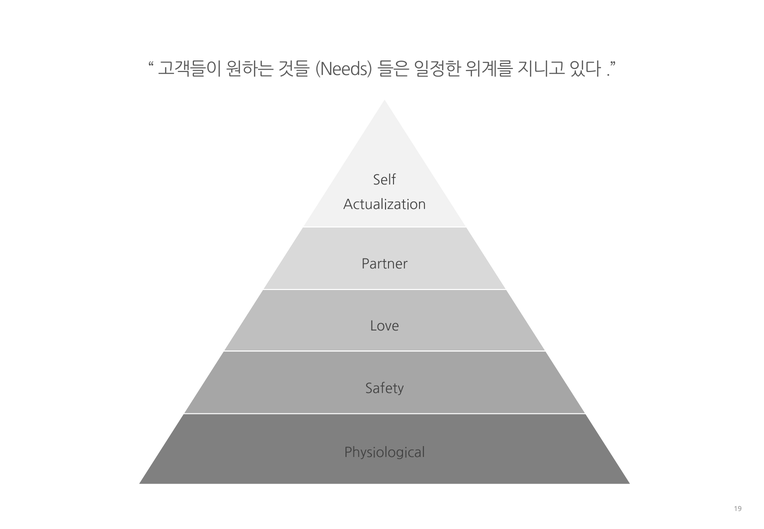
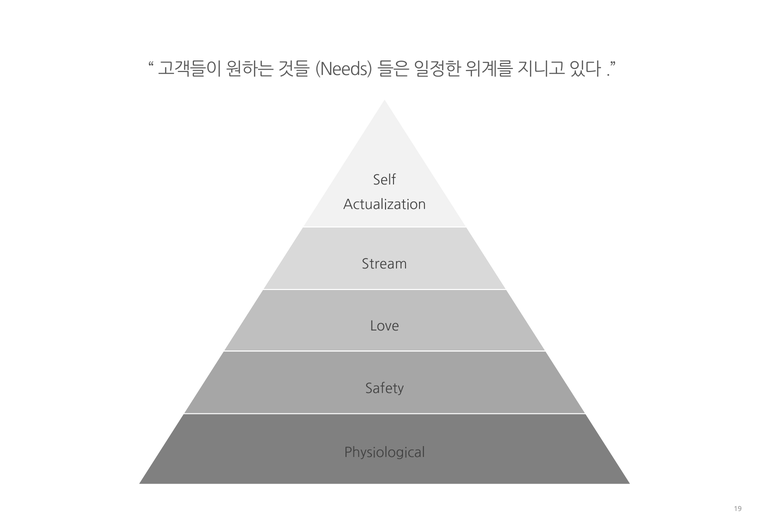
Partner: Partner -> Stream
